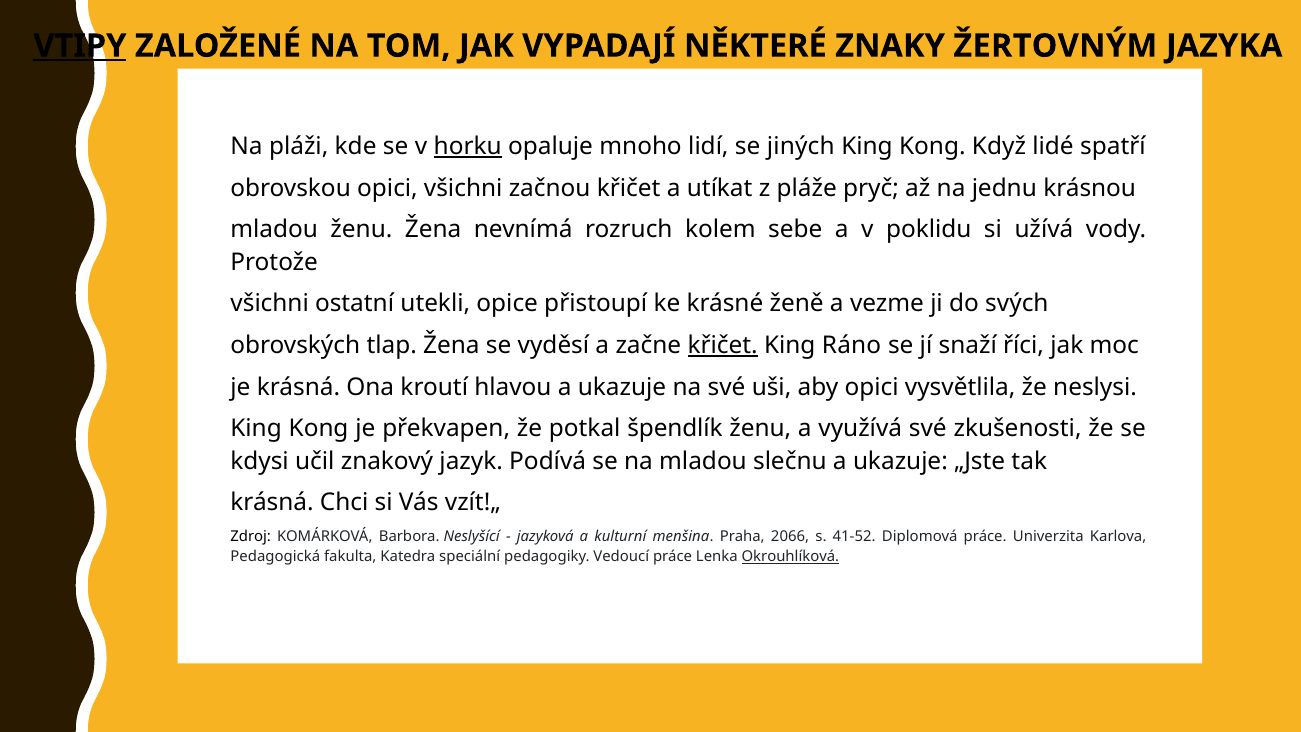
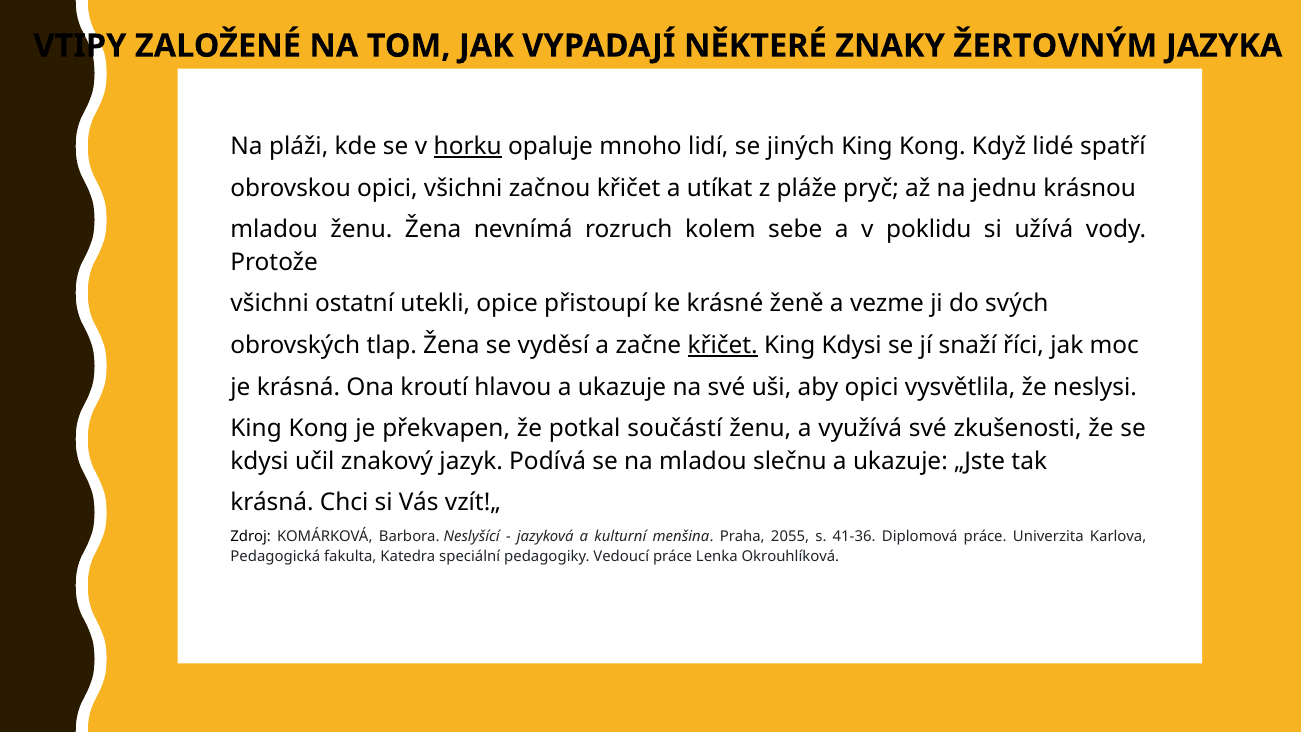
VTIPY underline: present -> none
King Ráno: Ráno -> Kdysi
špendlík: špendlík -> součástí
2066: 2066 -> 2055
41-52: 41-52 -> 41-36
Okrouhlíková underline: present -> none
